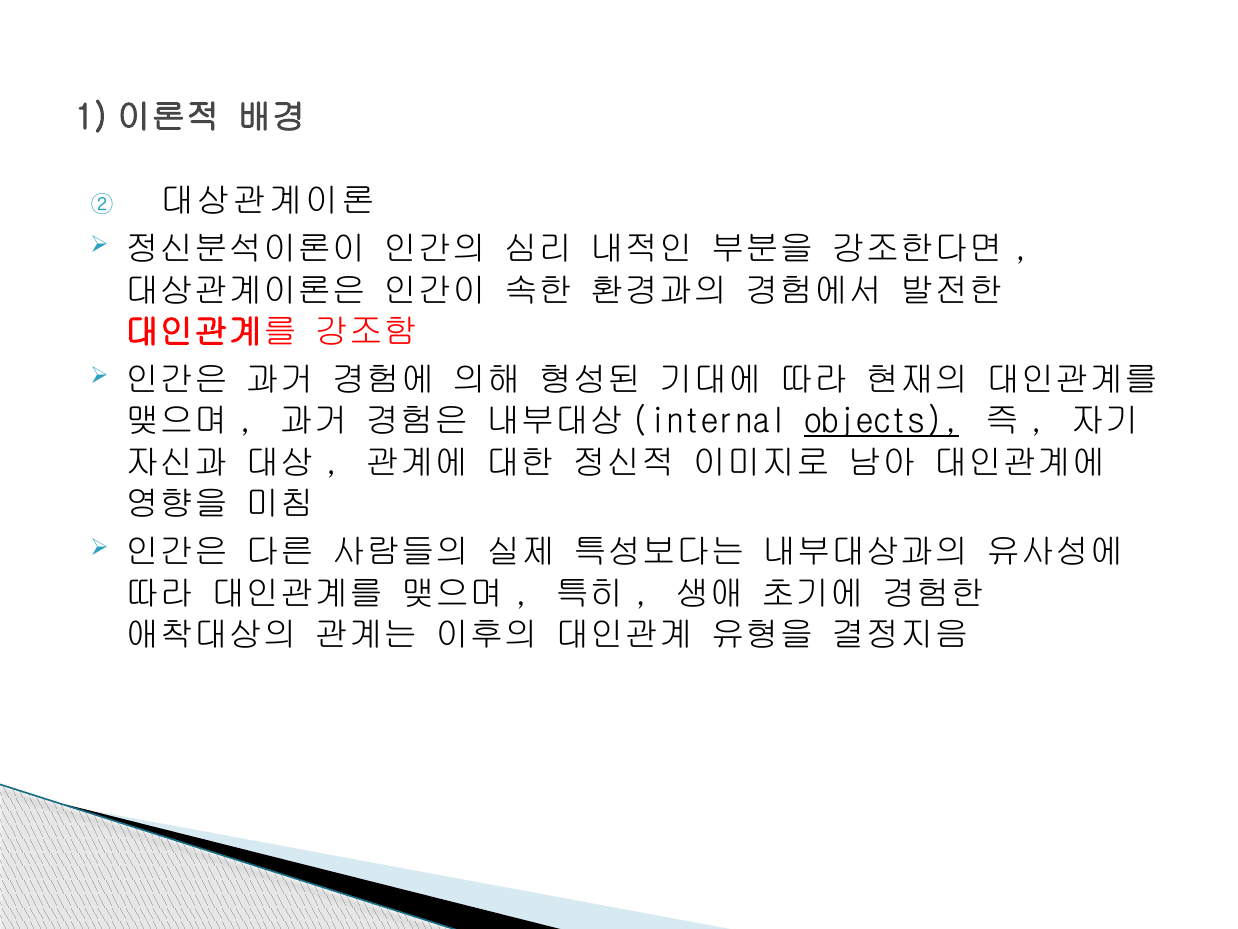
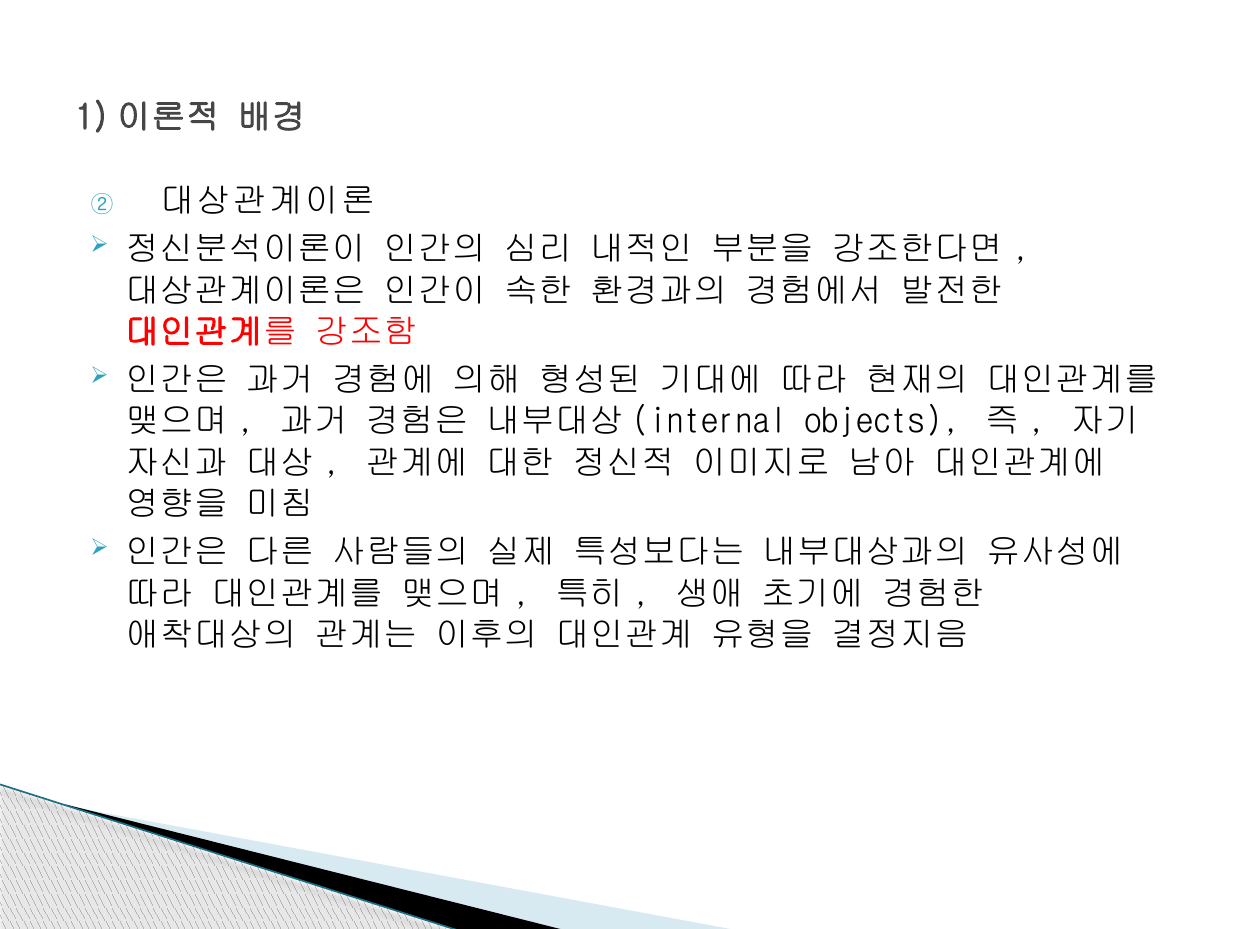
objects underline: present -> none
